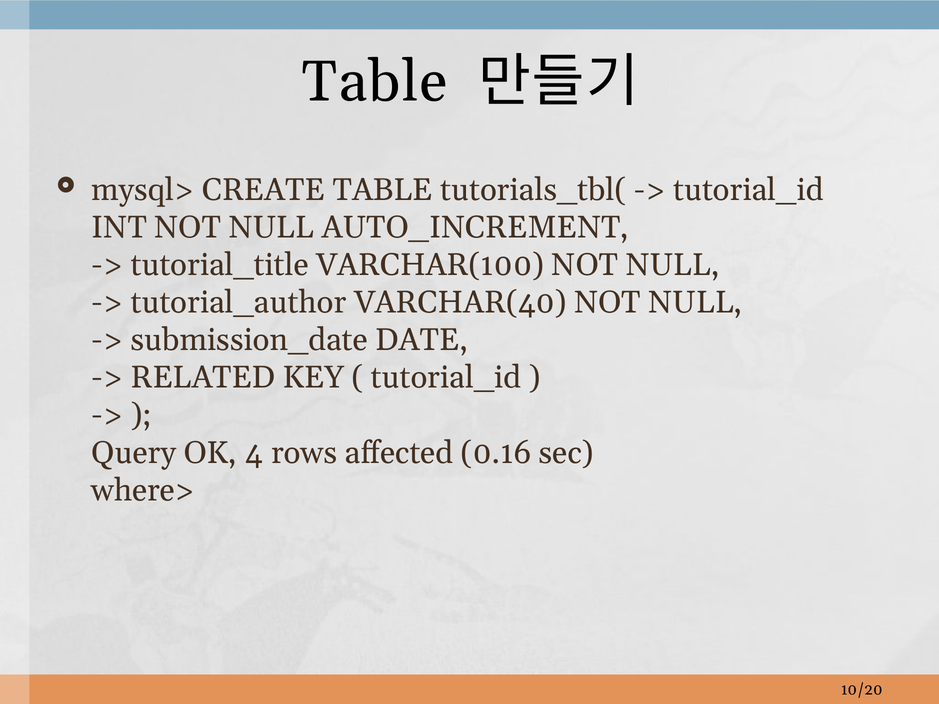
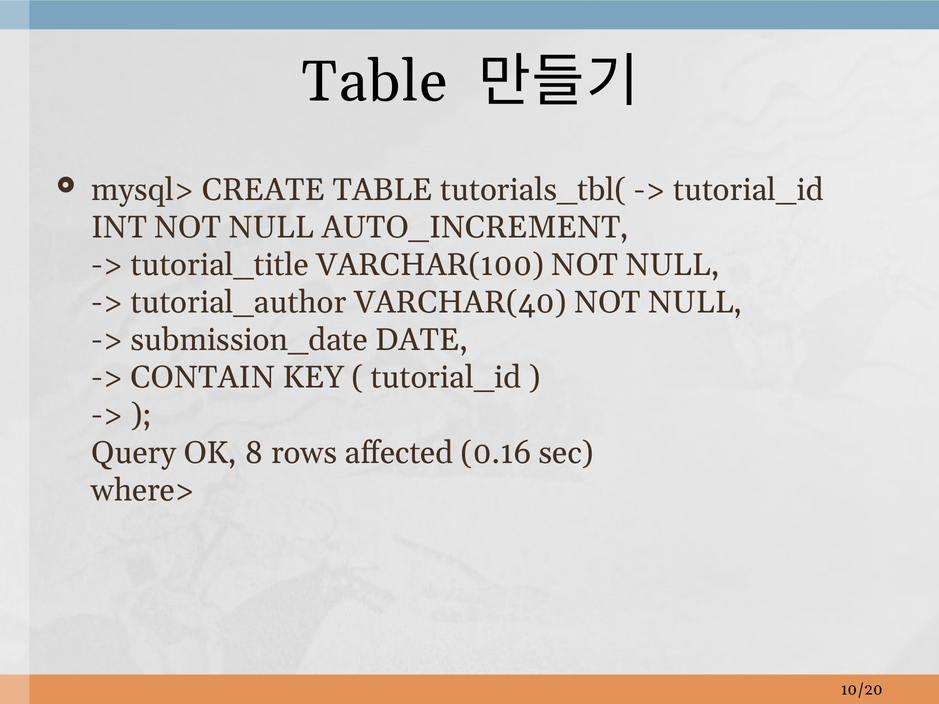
RELATED: RELATED -> CONTAIN
4: 4 -> 8
